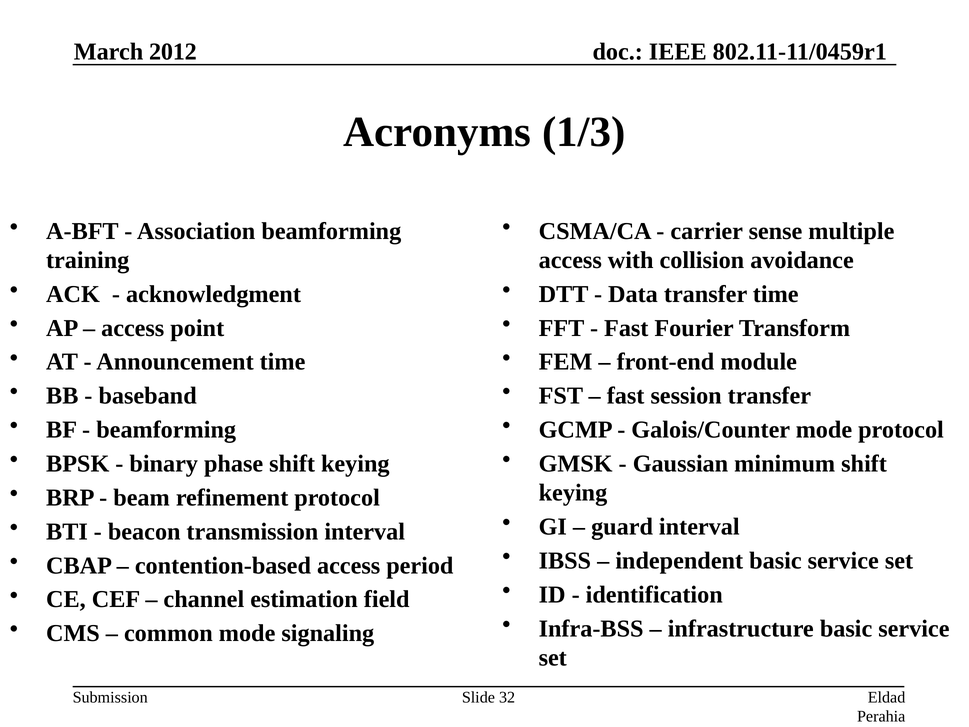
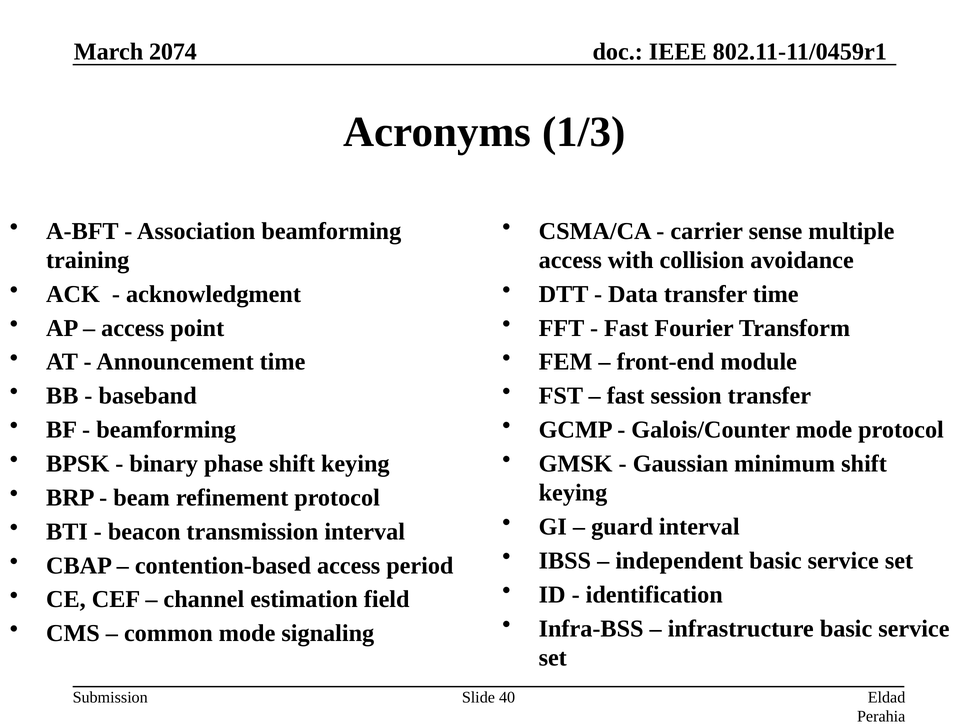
2012: 2012 -> 2074
32: 32 -> 40
